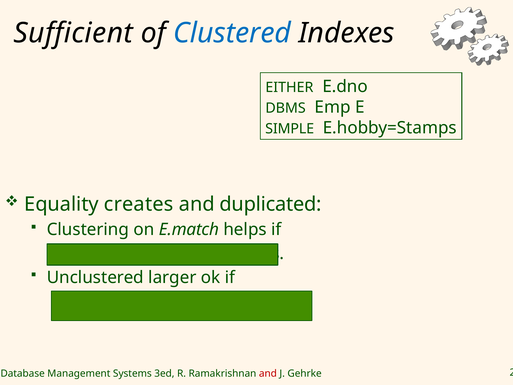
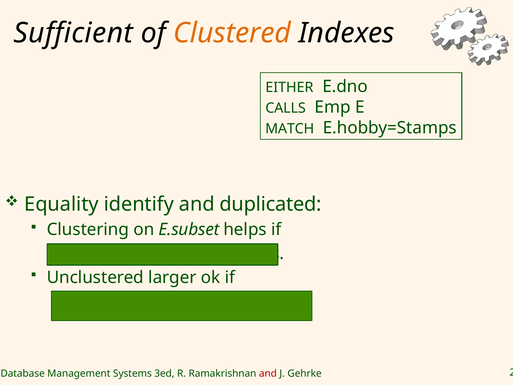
Clustered colour: blue -> orange
DBMS: DBMS -> CALLS
SIMPLE: SIMPLE -> MATCH
creates: creates -> identify
E.match: E.match -> E.subset
